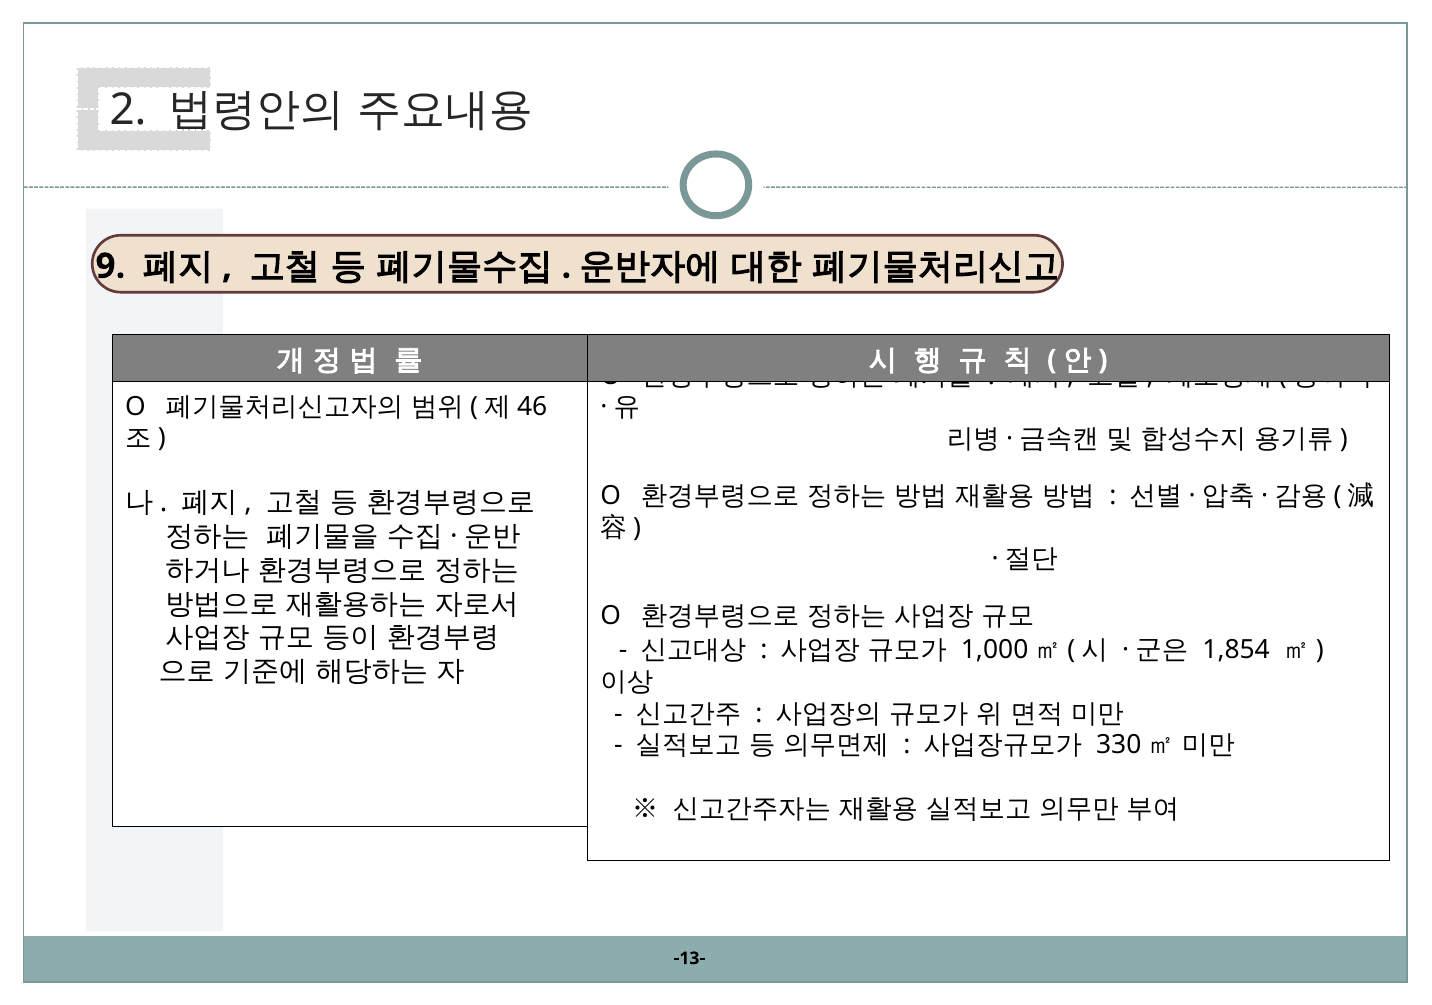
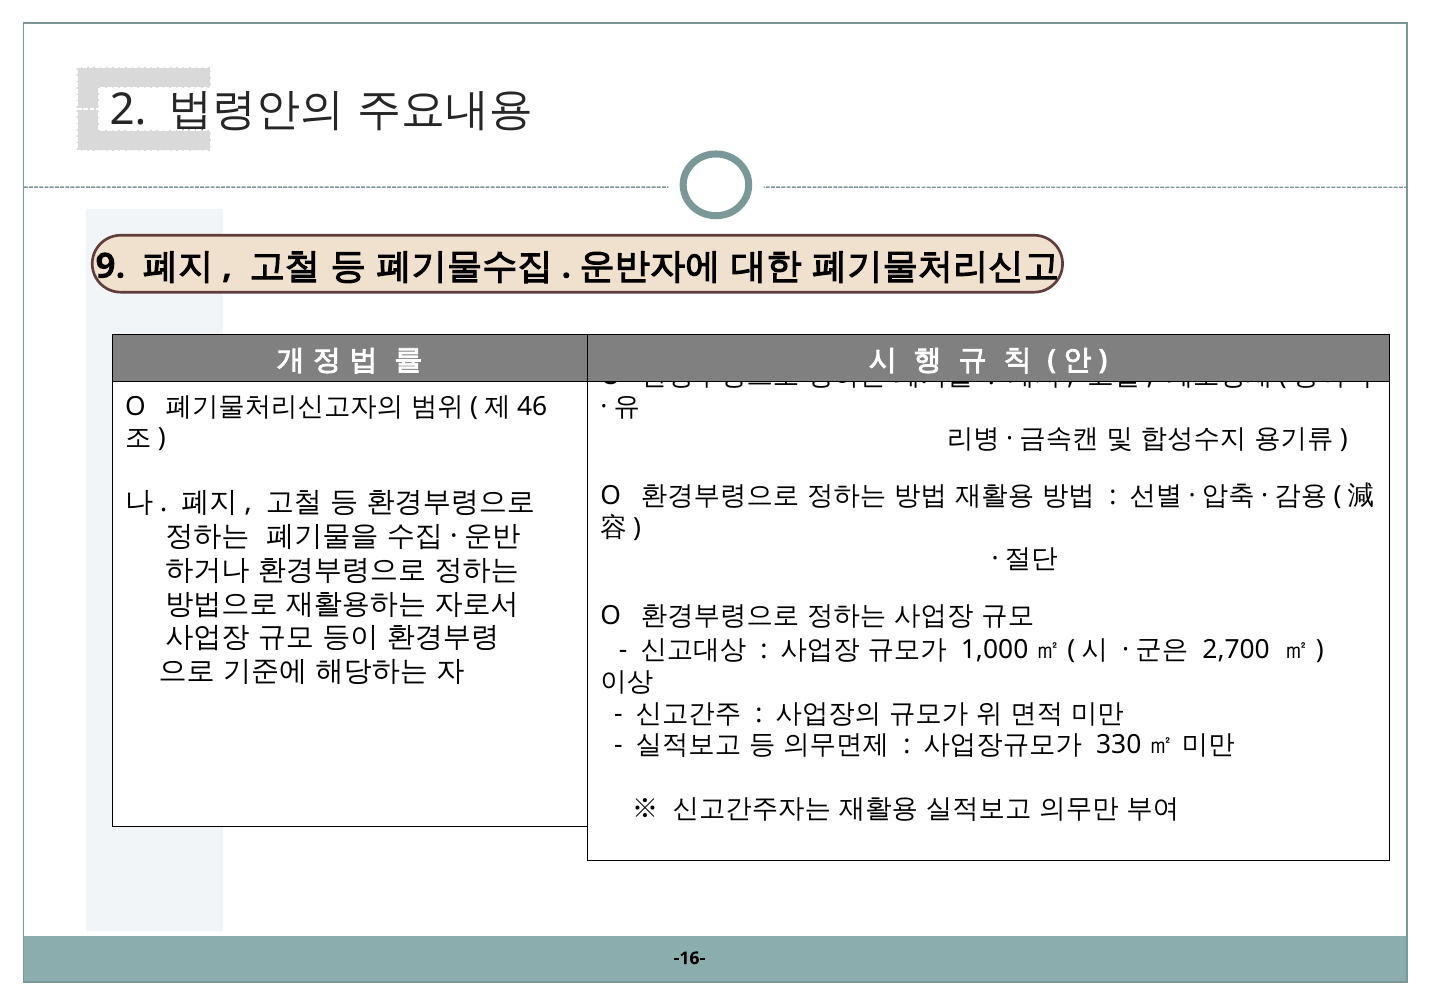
1,854: 1,854 -> 2,700
-13-: -13- -> -16-
